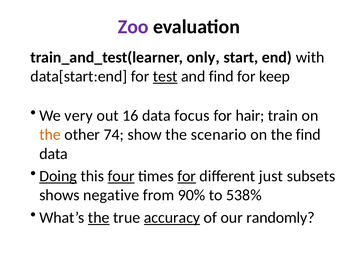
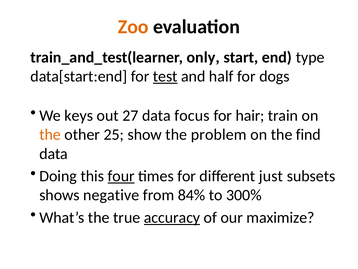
Zoo colour: purple -> orange
with: with -> type
and find: find -> half
keep: keep -> dogs
very: very -> keys
16: 16 -> 27
74: 74 -> 25
scenario: scenario -> problem
Doing underline: present -> none
for at (187, 176) underline: present -> none
90%: 90% -> 84%
538%: 538% -> 300%
the at (99, 217) underline: present -> none
randomly: randomly -> maximize
